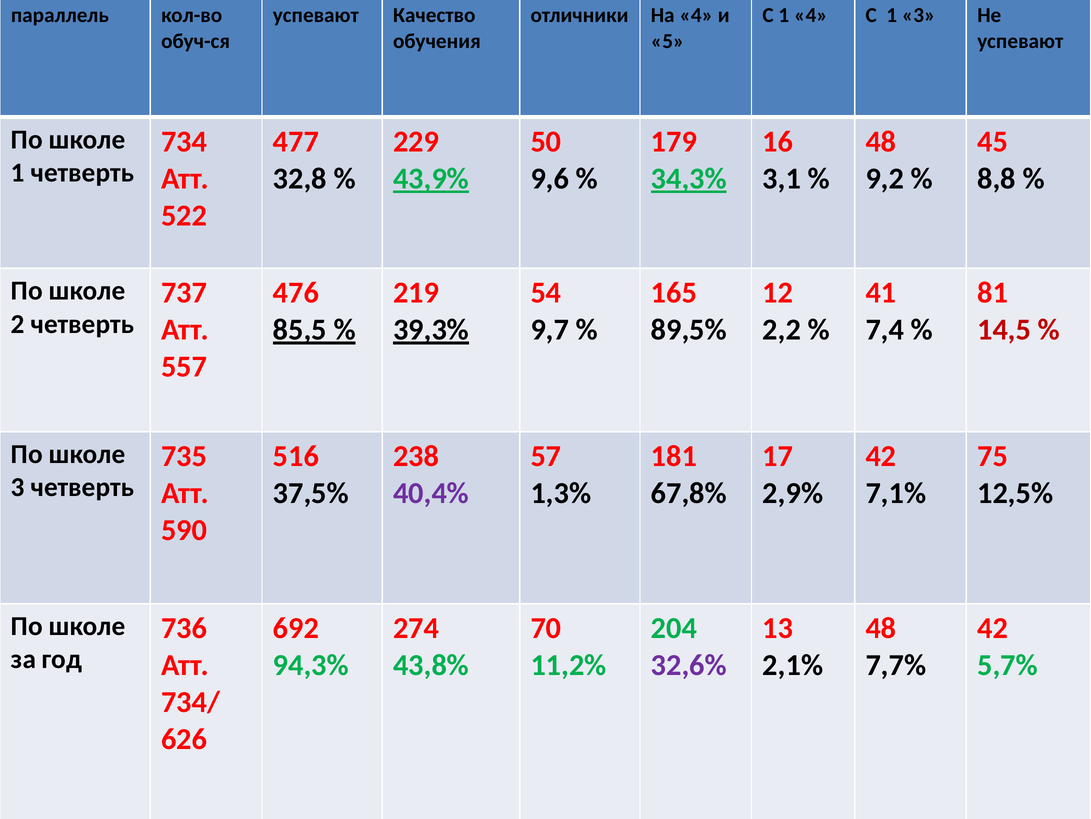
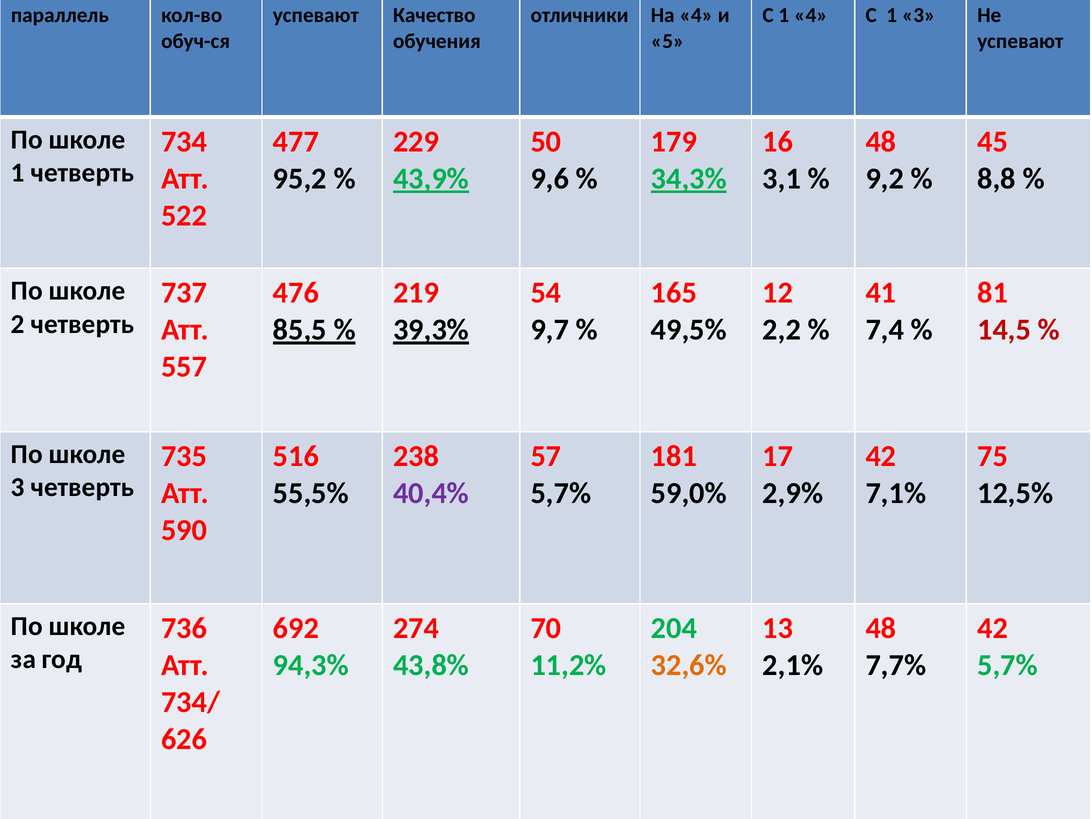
32,8: 32,8 -> 95,2
89,5%: 89,5% -> 49,5%
37,5%: 37,5% -> 55,5%
1,3% at (561, 493): 1,3% -> 5,7%
67,8%: 67,8% -> 59,0%
32,6% colour: purple -> orange
